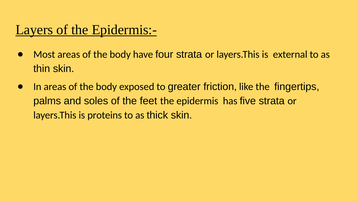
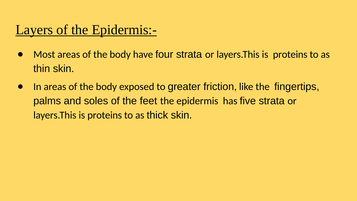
external at (290, 54): external -> proteins
